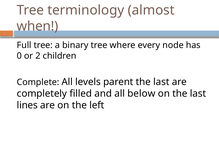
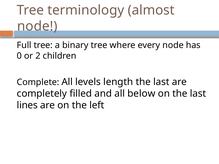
when at (37, 26): when -> node
parent: parent -> length
